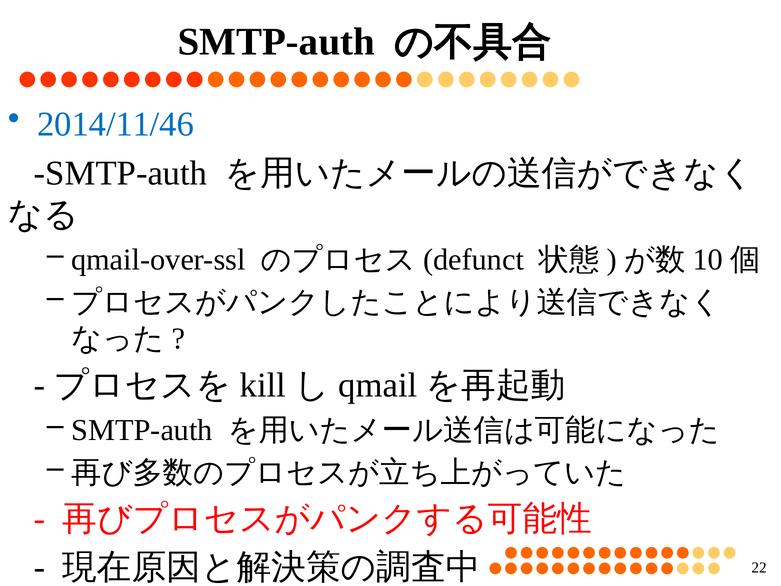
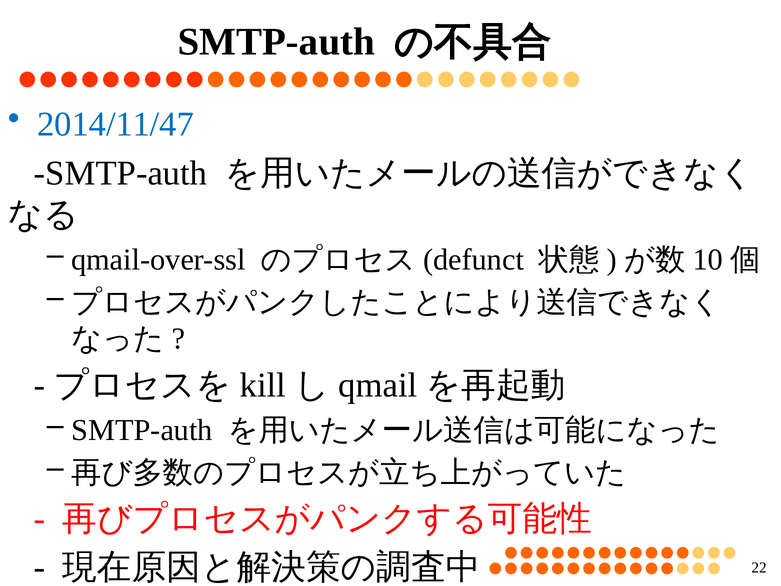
2014/11/46: 2014/11/46 -> 2014/11/47
